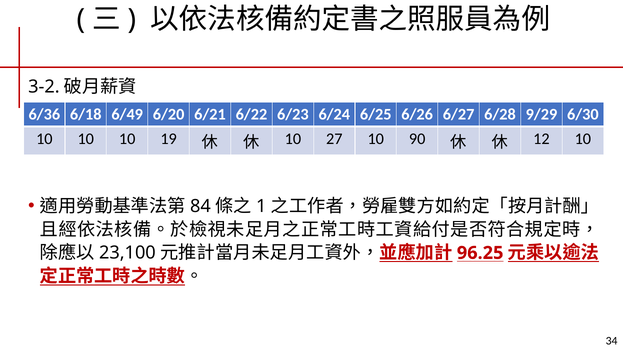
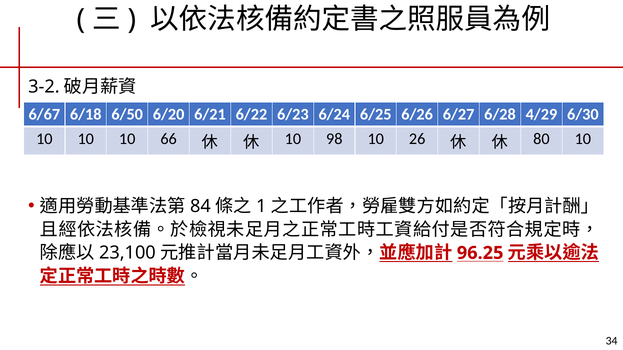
6/36: 6/36 -> 6/67
6/49: 6/49 -> 6/50
9/29: 9/29 -> 4/29
19: 19 -> 66
27: 27 -> 98
90: 90 -> 26
12: 12 -> 80
